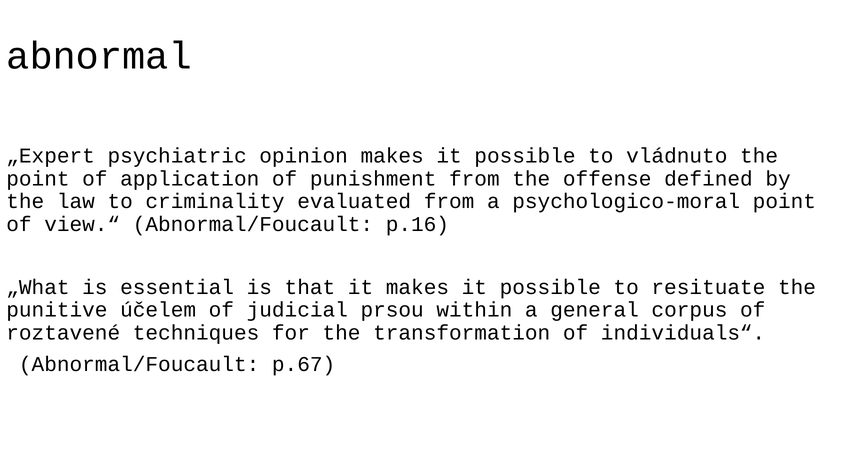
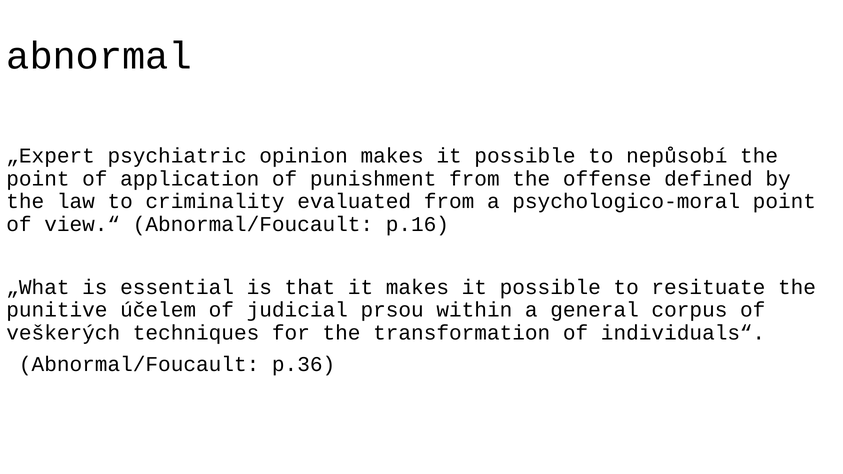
vládnuto: vládnuto -> nepůsobí
roztavené: roztavené -> veškerých
p.67: p.67 -> p.36
